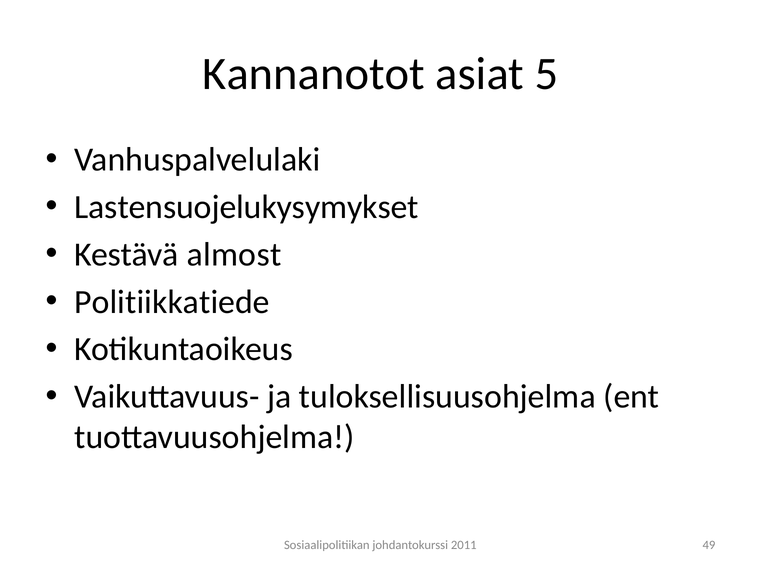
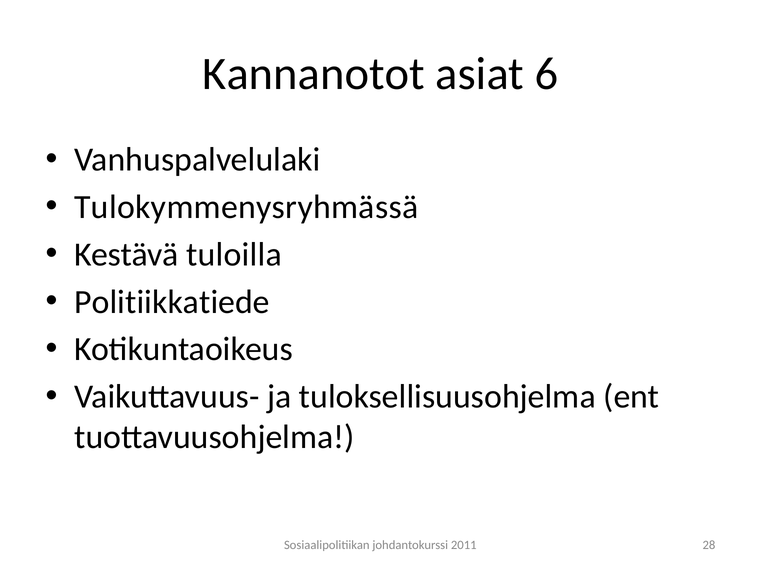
5: 5 -> 6
Lastensuojelukysymykset: Lastensuojelukysymykset -> Tulokymmenysryhmässä
almost: almost -> tuloilla
49: 49 -> 28
